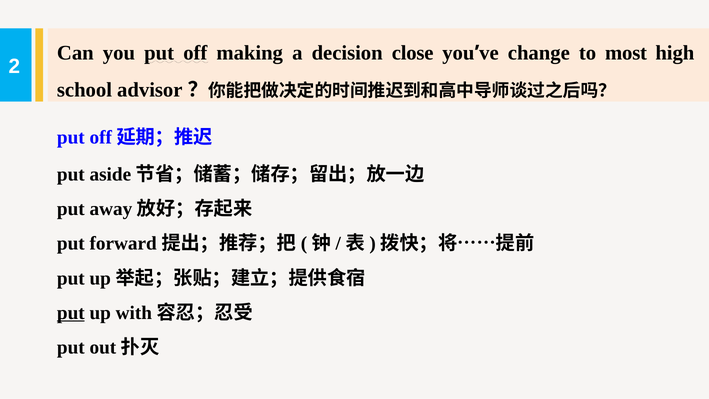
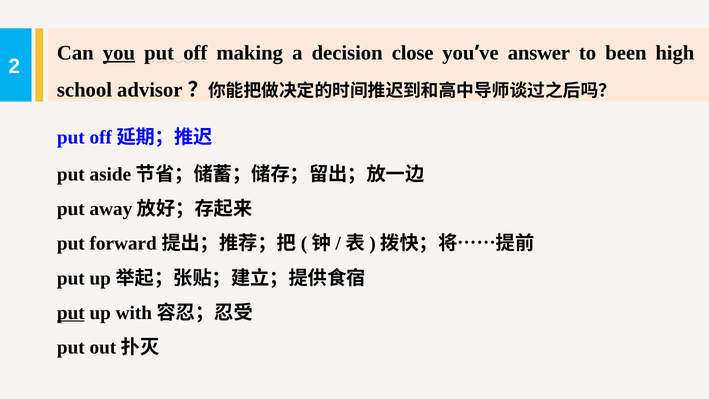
you at (119, 53) underline: none -> present
change: change -> answer
most: most -> been
